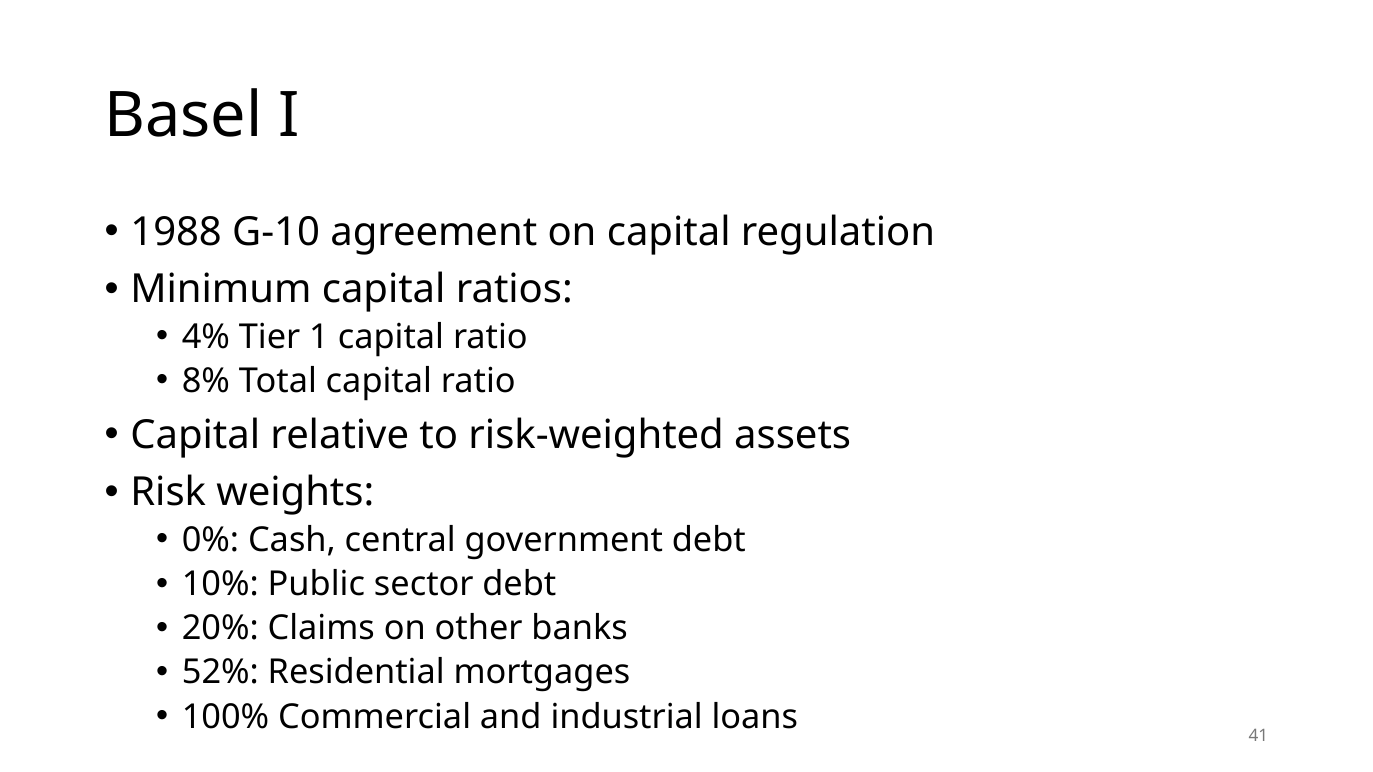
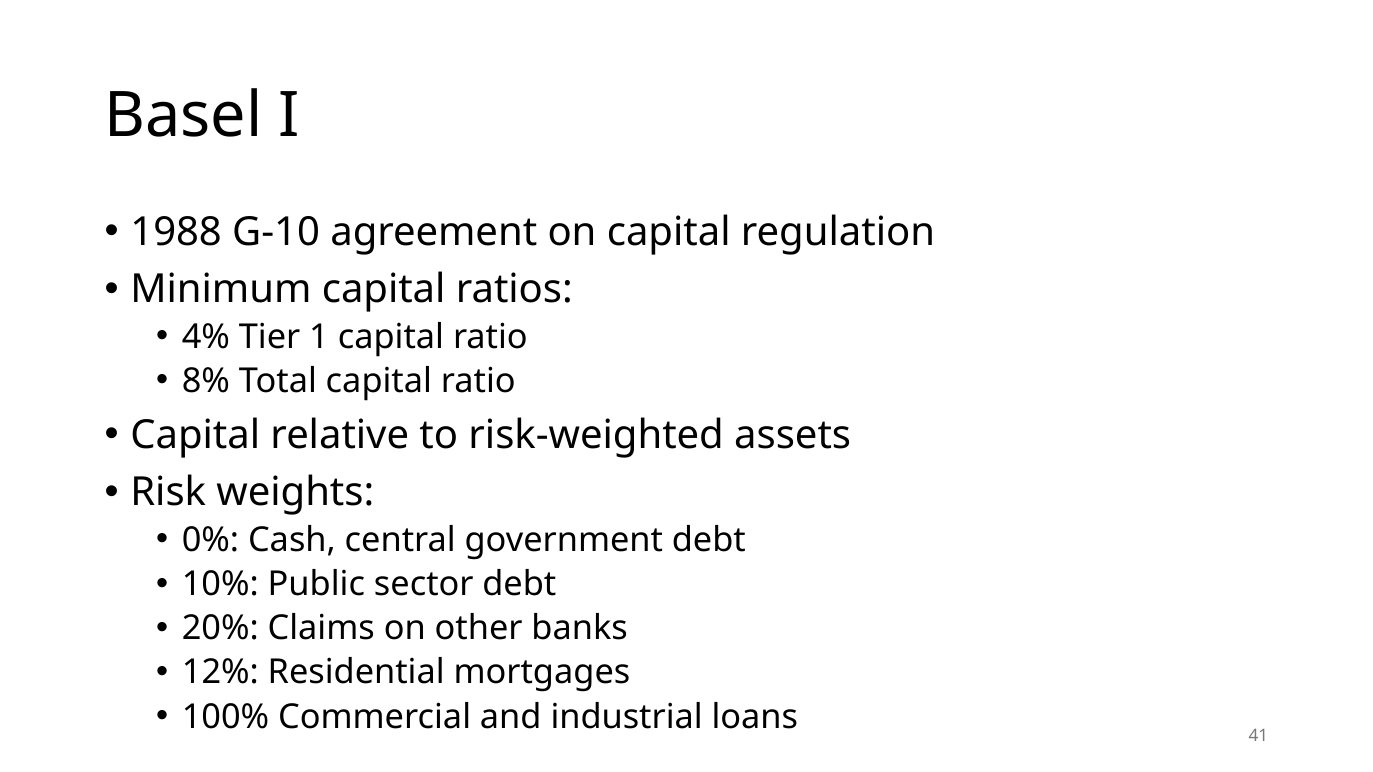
52%: 52% -> 12%
